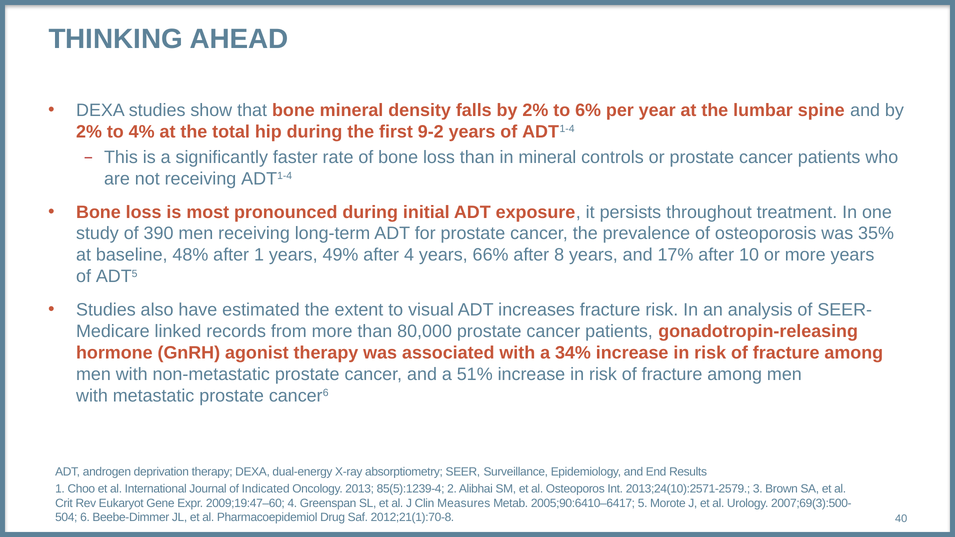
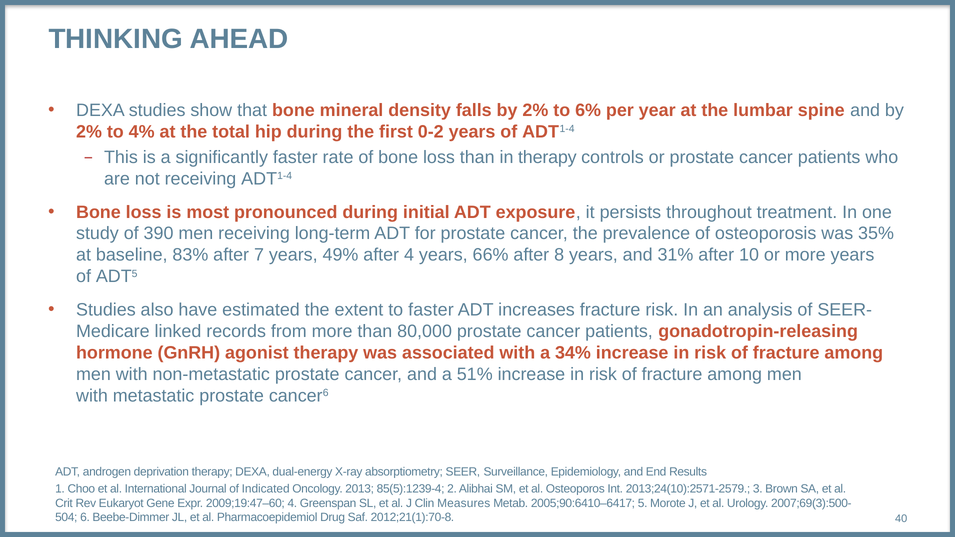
9-2: 9-2 -> 0-2
in mineral: mineral -> therapy
48%: 48% -> 83%
after 1: 1 -> 7
17%: 17% -> 31%
to visual: visual -> faster
